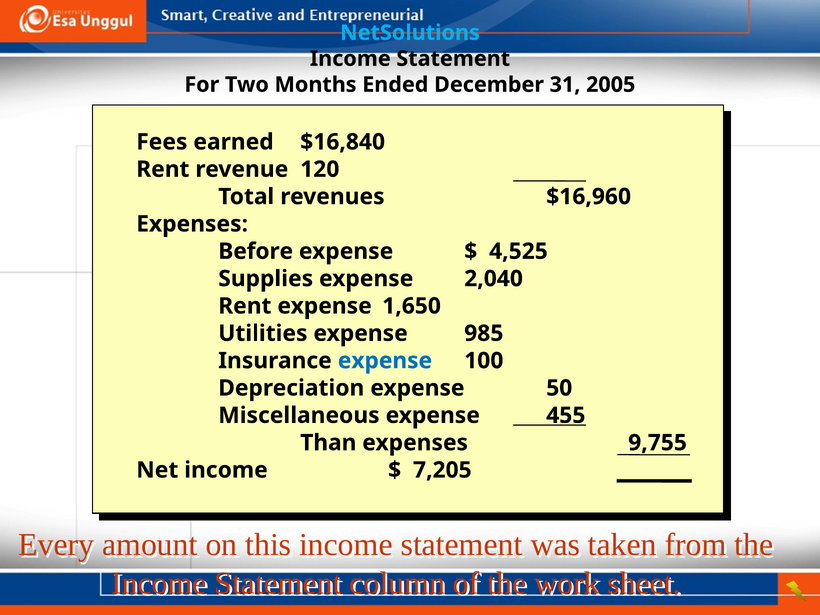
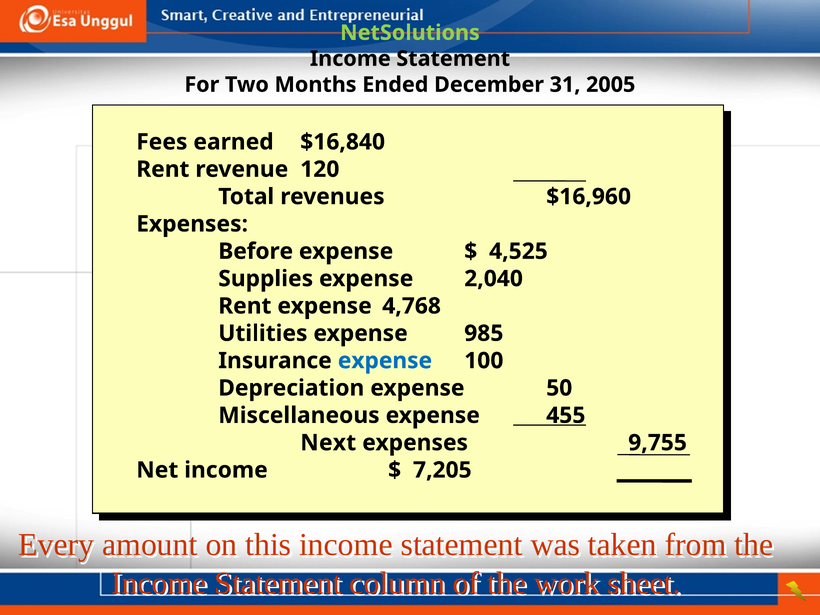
NetSolutions colour: light blue -> light green
1,650: 1,650 -> 4,768
Than: Than -> Next
